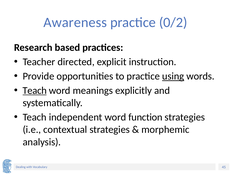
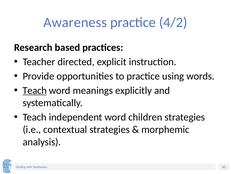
0/2: 0/2 -> 4/2
using underline: present -> none
function: function -> children
